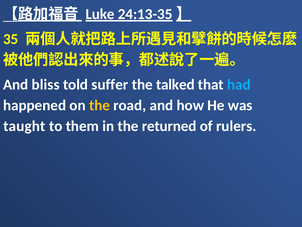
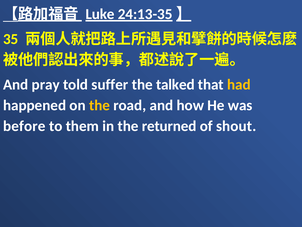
bliss: bliss -> pray
had colour: light blue -> yellow
taught: taught -> before
rulers: rulers -> shout
